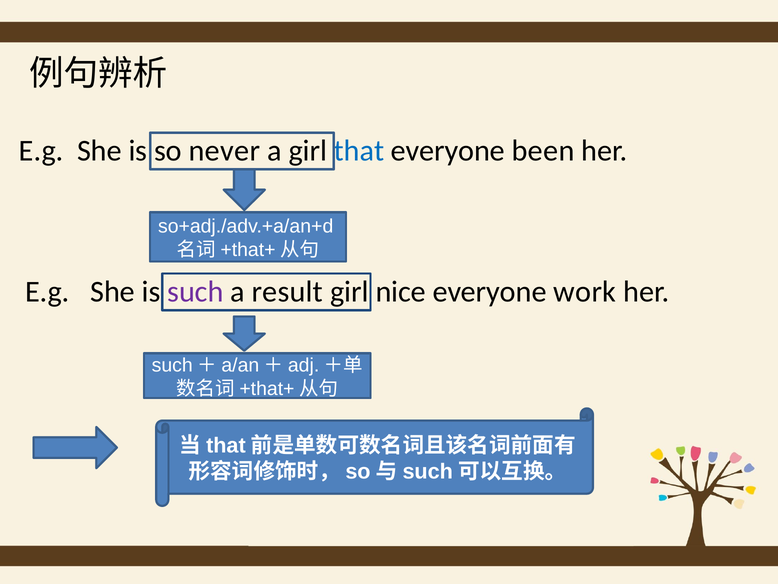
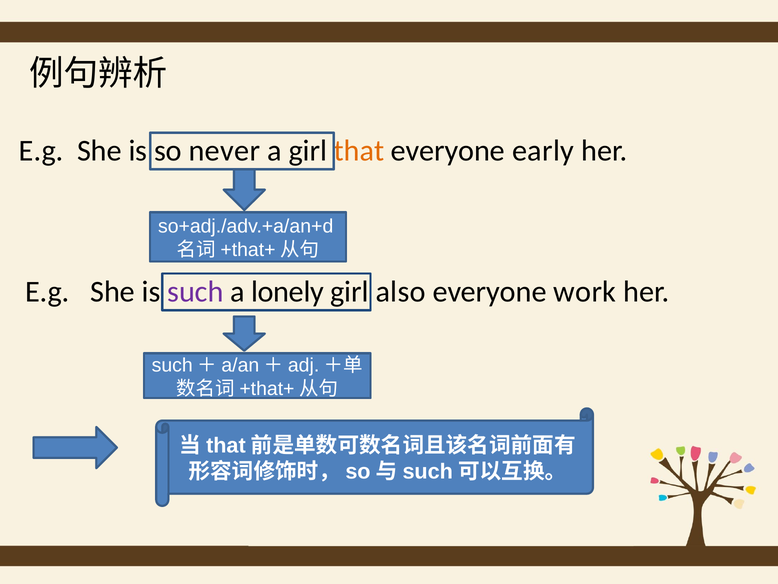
that colour: blue -> orange
been: been -> early
result: result -> lonely
nice: nice -> also
